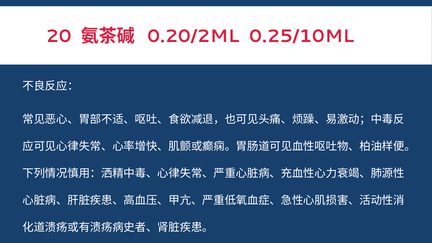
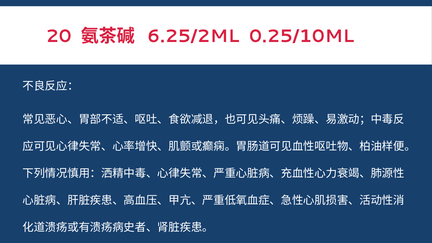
0.20/2ML: 0.20/2ML -> 6.25/2ML
